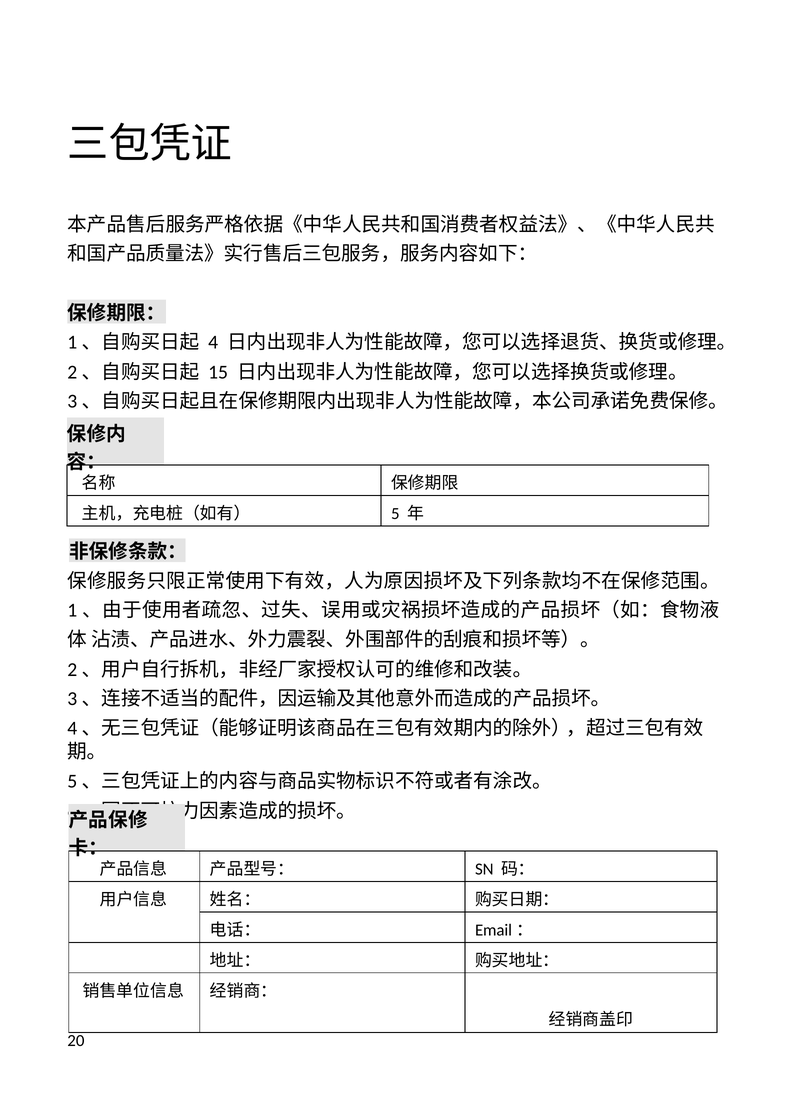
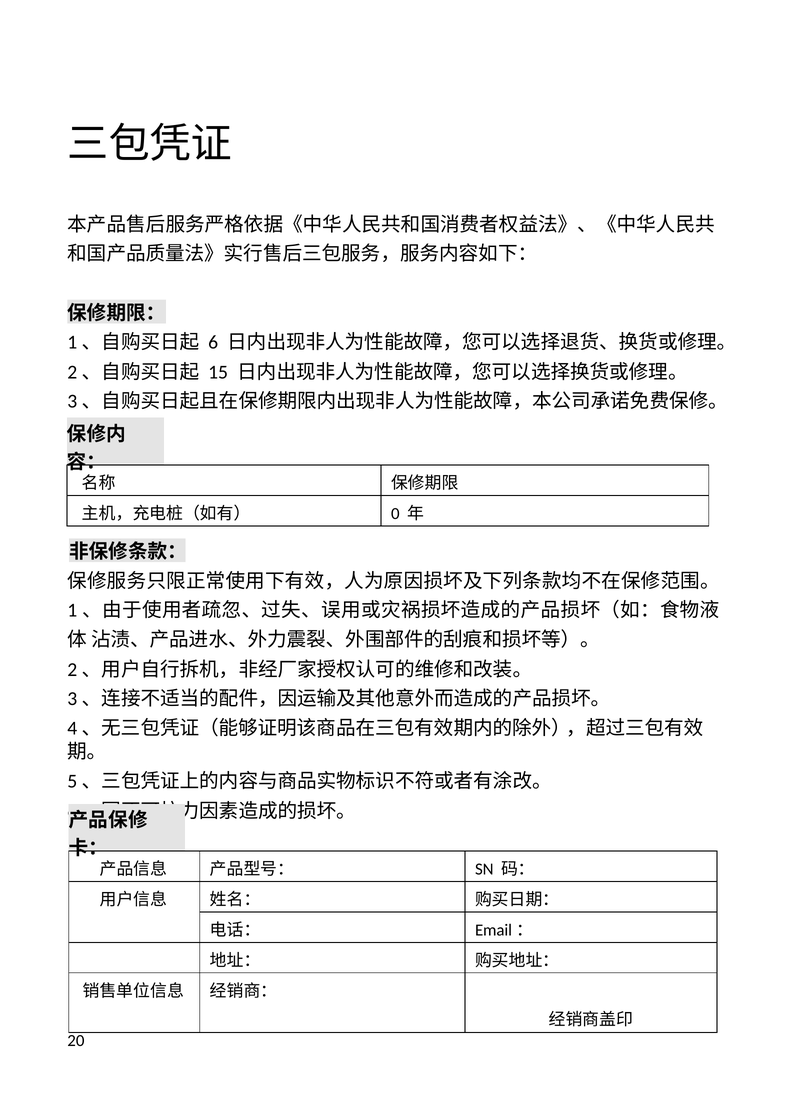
4: 4 -> 6
5: 5 -> 0
